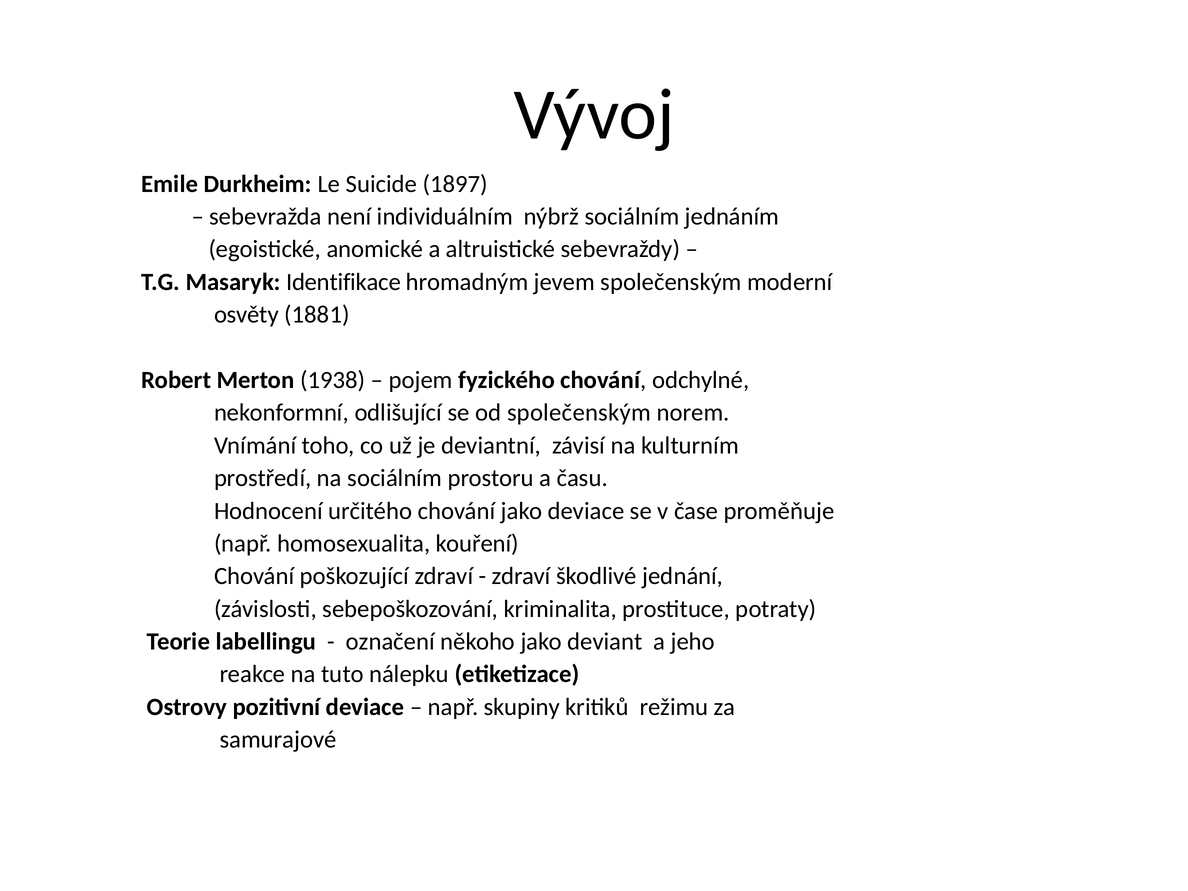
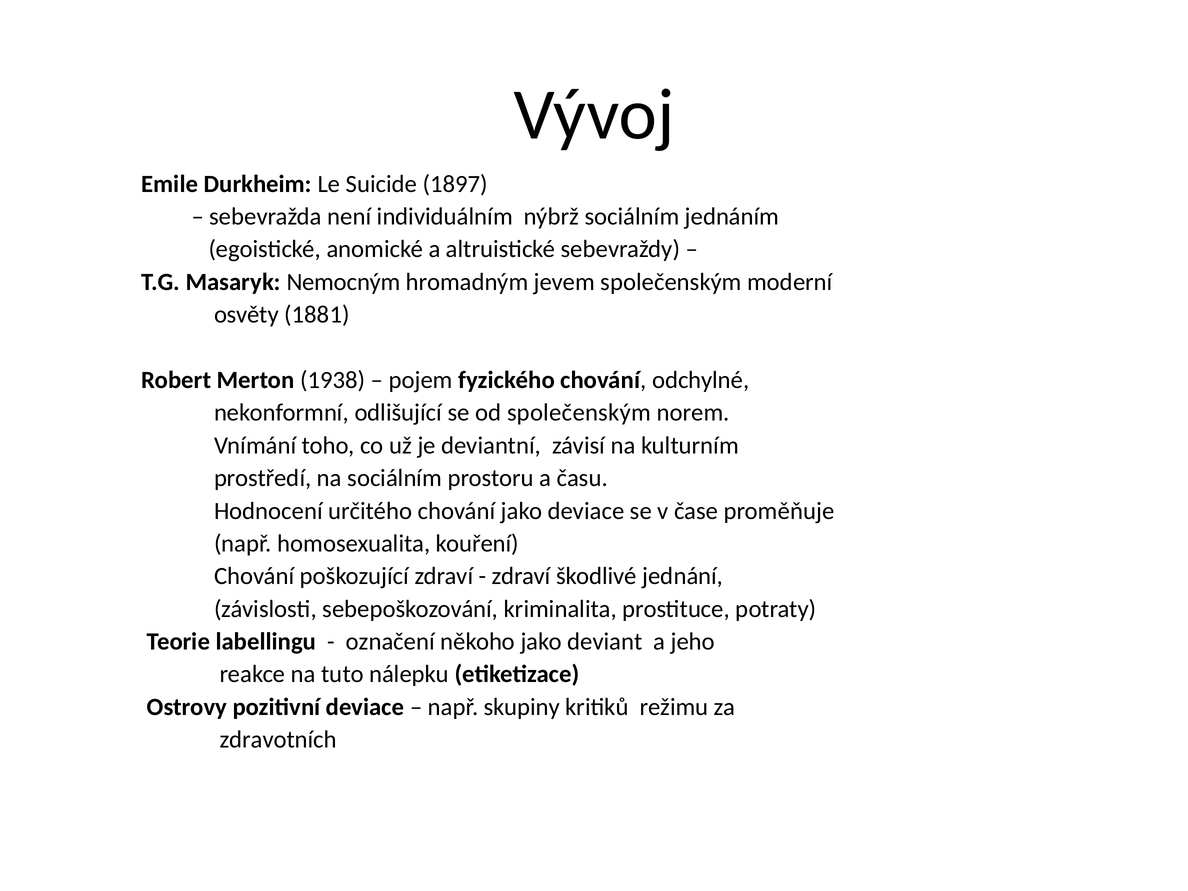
Identifikace: Identifikace -> Nemocným
samurajové: samurajové -> zdravotních
